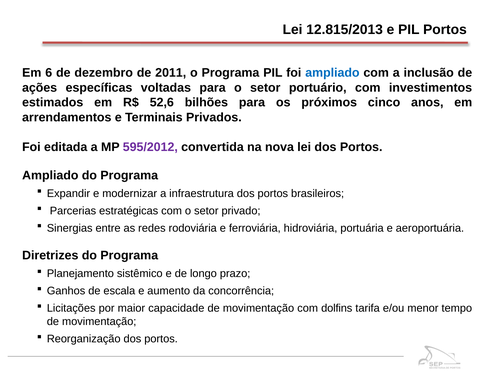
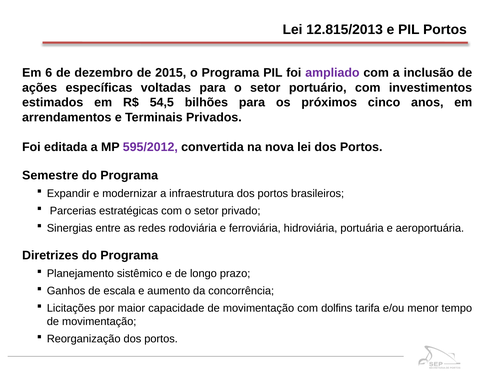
2011: 2011 -> 2015
ampliado at (332, 73) colour: blue -> purple
52,6: 52,6 -> 54,5
Ampliado at (50, 175): Ampliado -> Semestre
